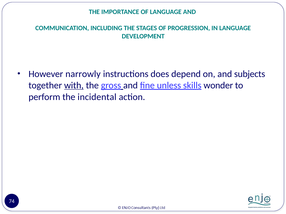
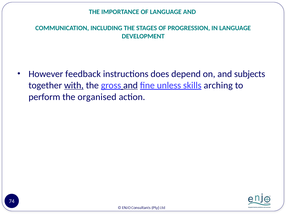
narrowly: narrowly -> feedback
and at (131, 86) underline: none -> present
wonder: wonder -> arching
incidental: incidental -> organised
